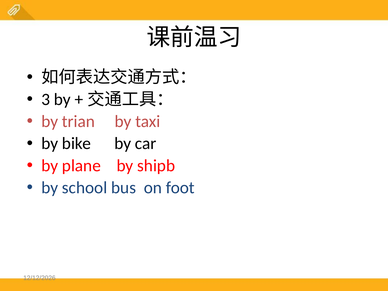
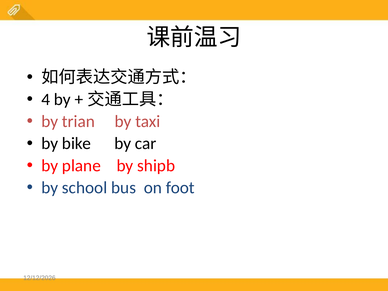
3: 3 -> 4
